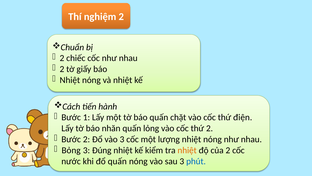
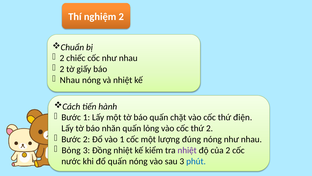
Nhiệt at (70, 80): Nhiệt -> Nhau
vào 3: 3 -> 1
lượng nhiệt: nhiệt -> đúng
Đúng: Đúng -> Đồng
nhiệt at (187, 150) colour: orange -> purple
